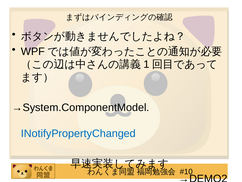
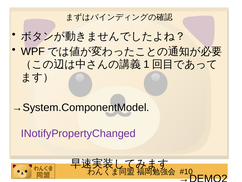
INotifyPropertyChanged colour: blue -> purple
